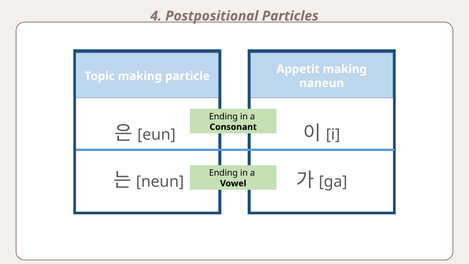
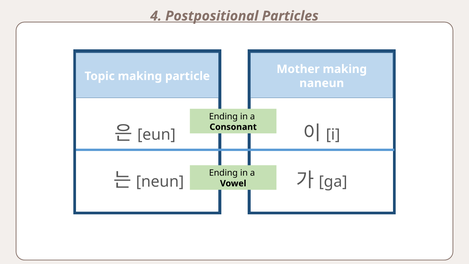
Appetit: Appetit -> Mother
